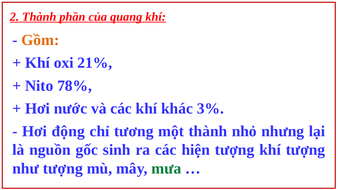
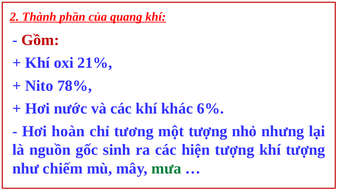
Gồm colour: orange -> red
3%: 3% -> 6%
động: động -> hoàn
một thành: thành -> tượng
như tượng: tượng -> chiếm
